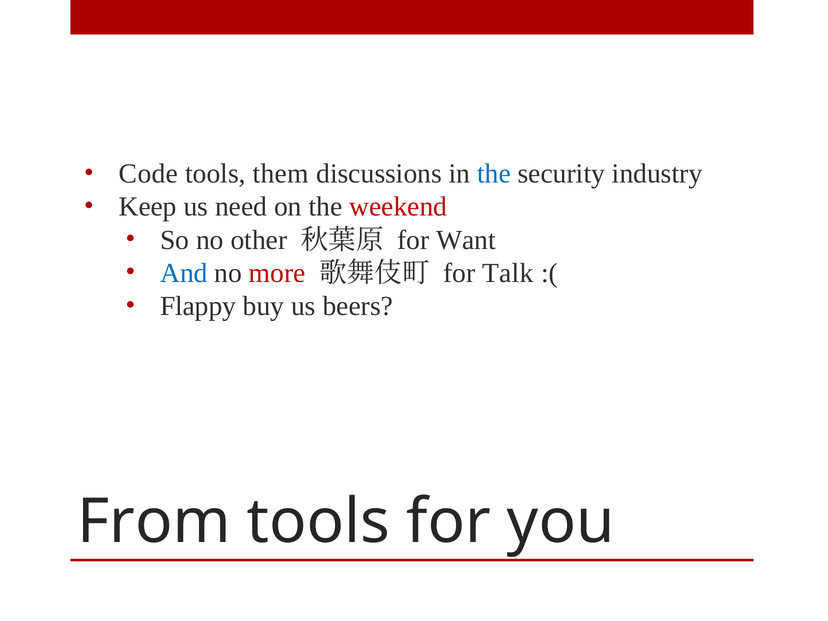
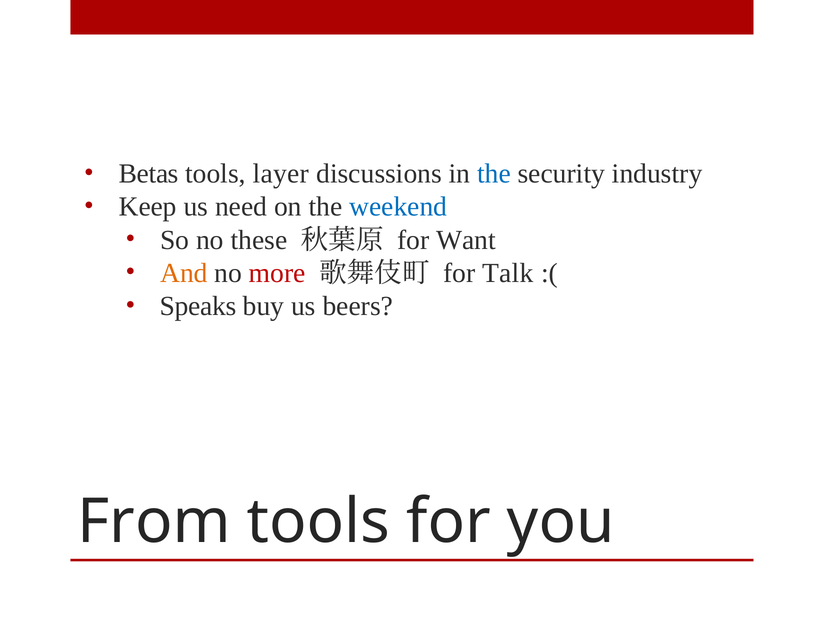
Code: Code -> Betas
them: them -> layer
weekend colour: red -> blue
other: other -> these
And colour: blue -> orange
Flappy: Flappy -> Speaks
